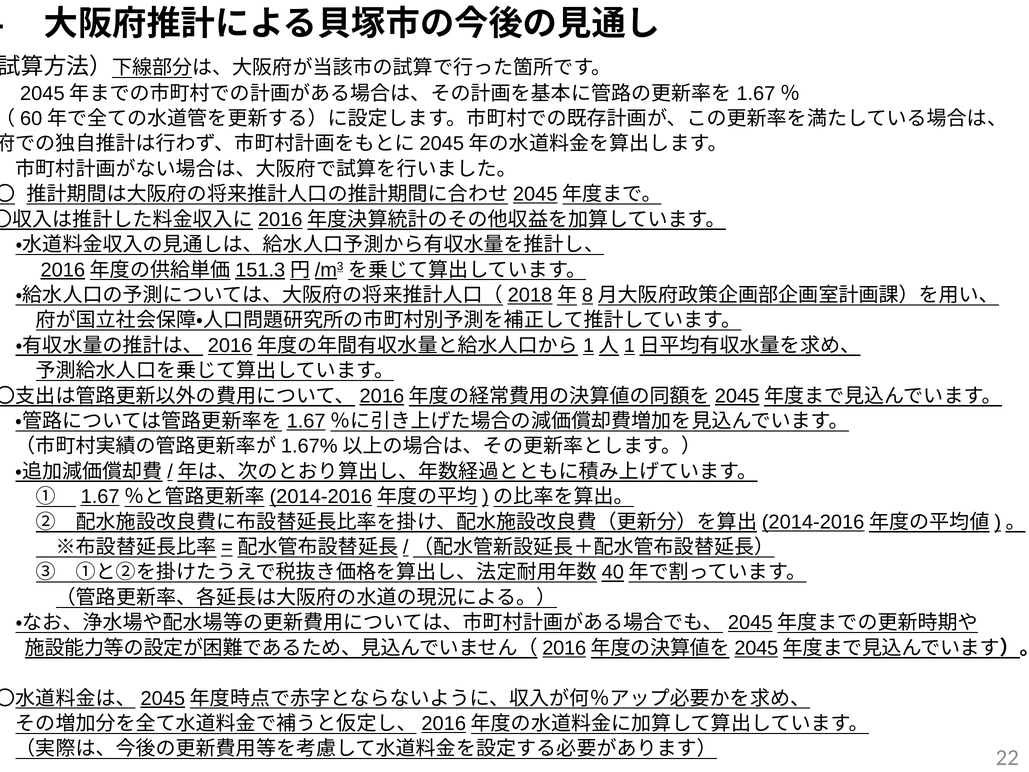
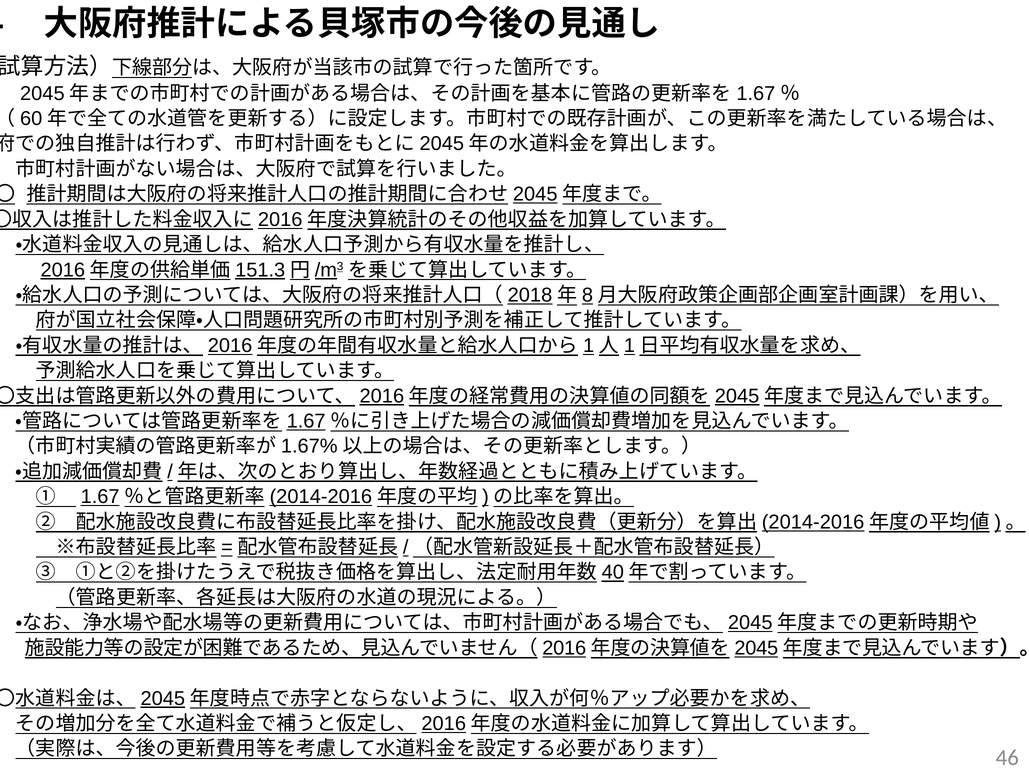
22: 22 -> 46
